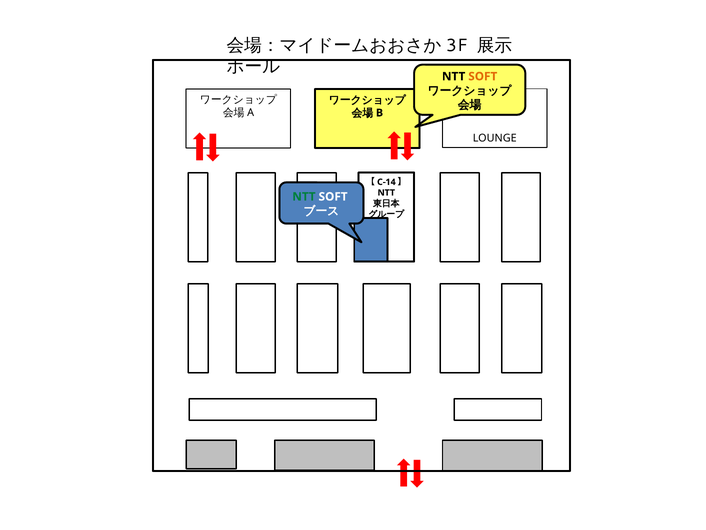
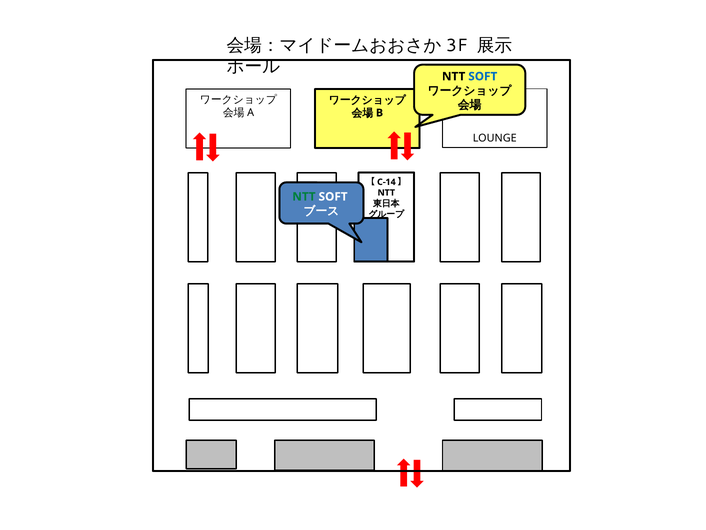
SOFT at (483, 76) colour: orange -> blue
